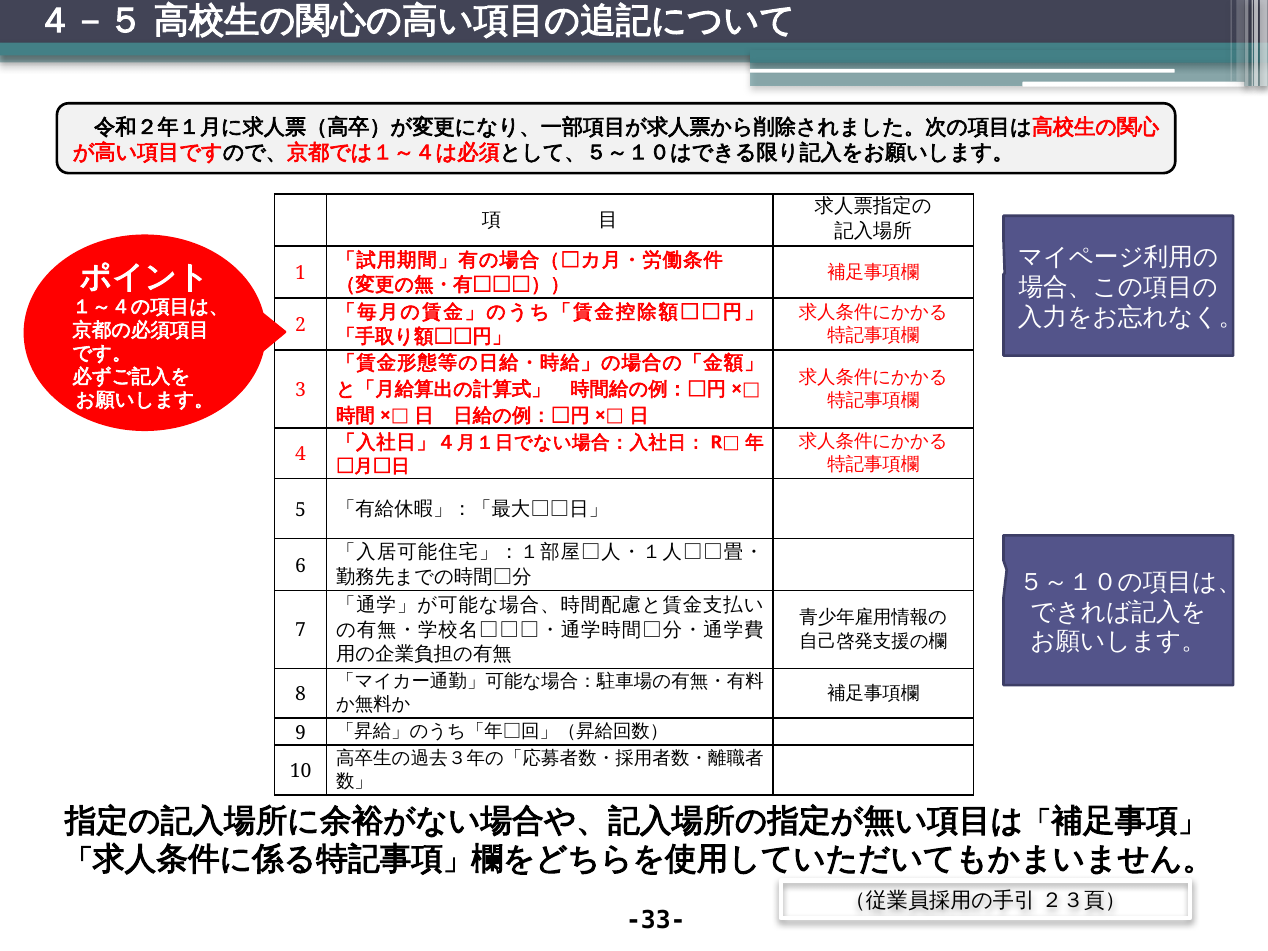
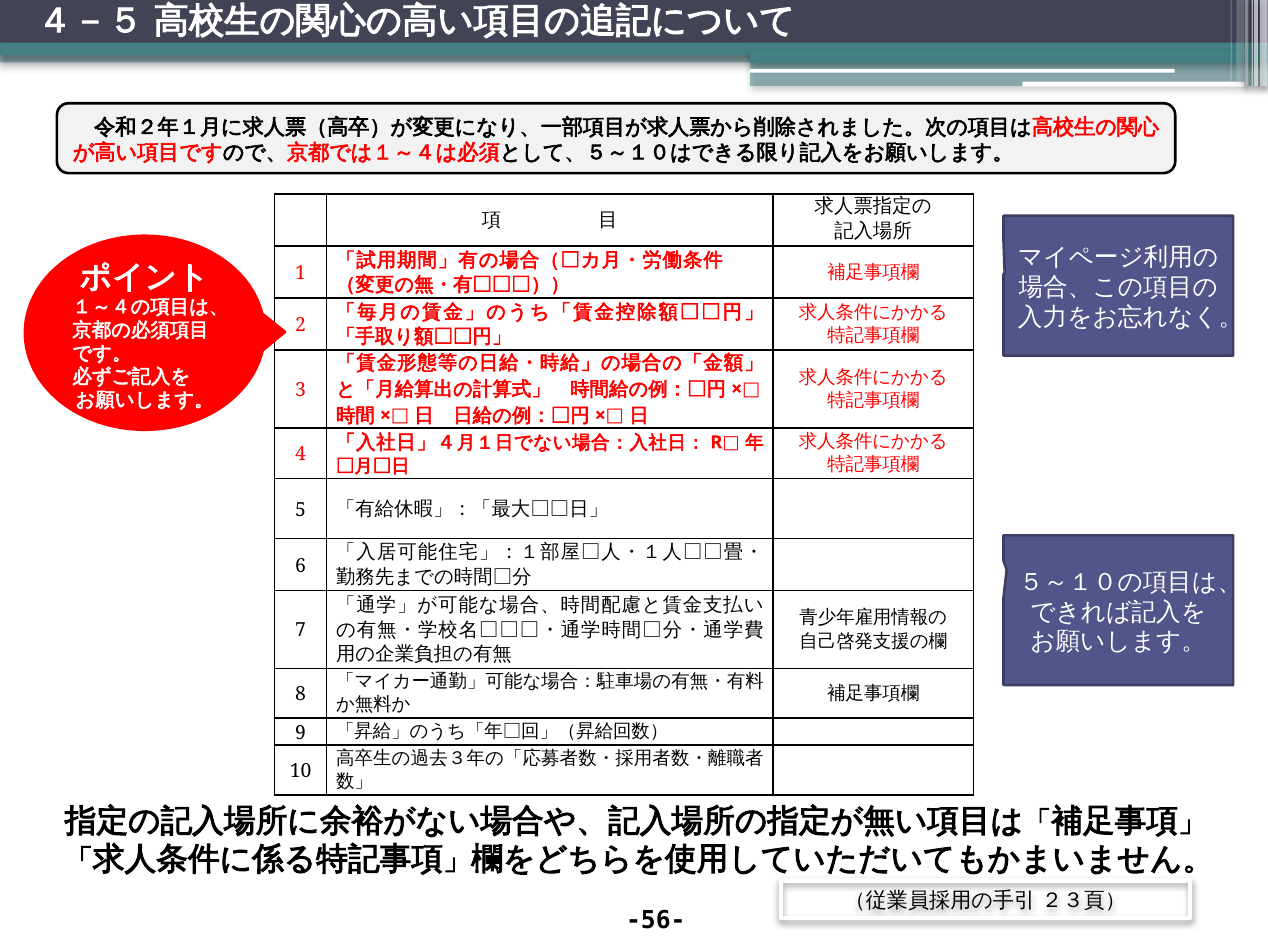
-33-: -33- -> -56-
